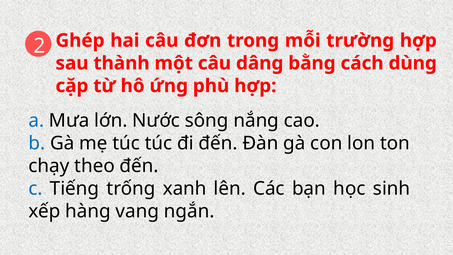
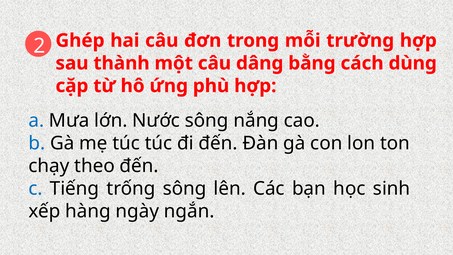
trống xanh: xanh -> sông
vang: vang -> ngày
